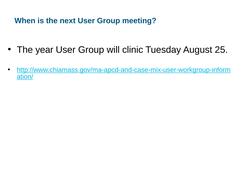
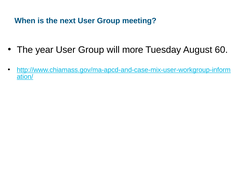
clinic: clinic -> more
25: 25 -> 60
